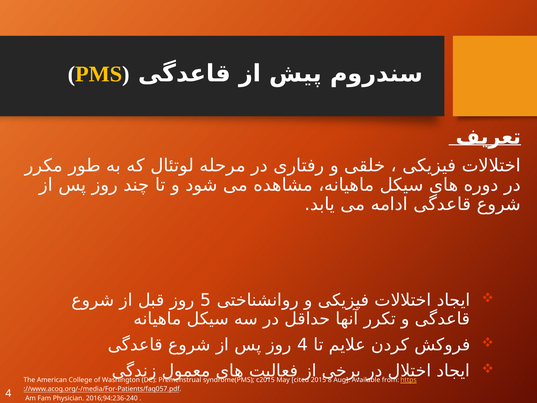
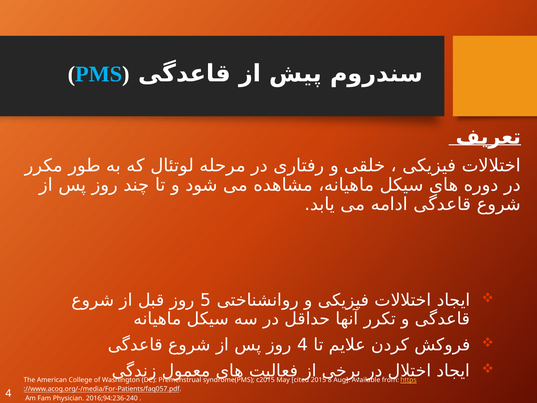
PMS at (99, 74) colour: yellow -> light blue
